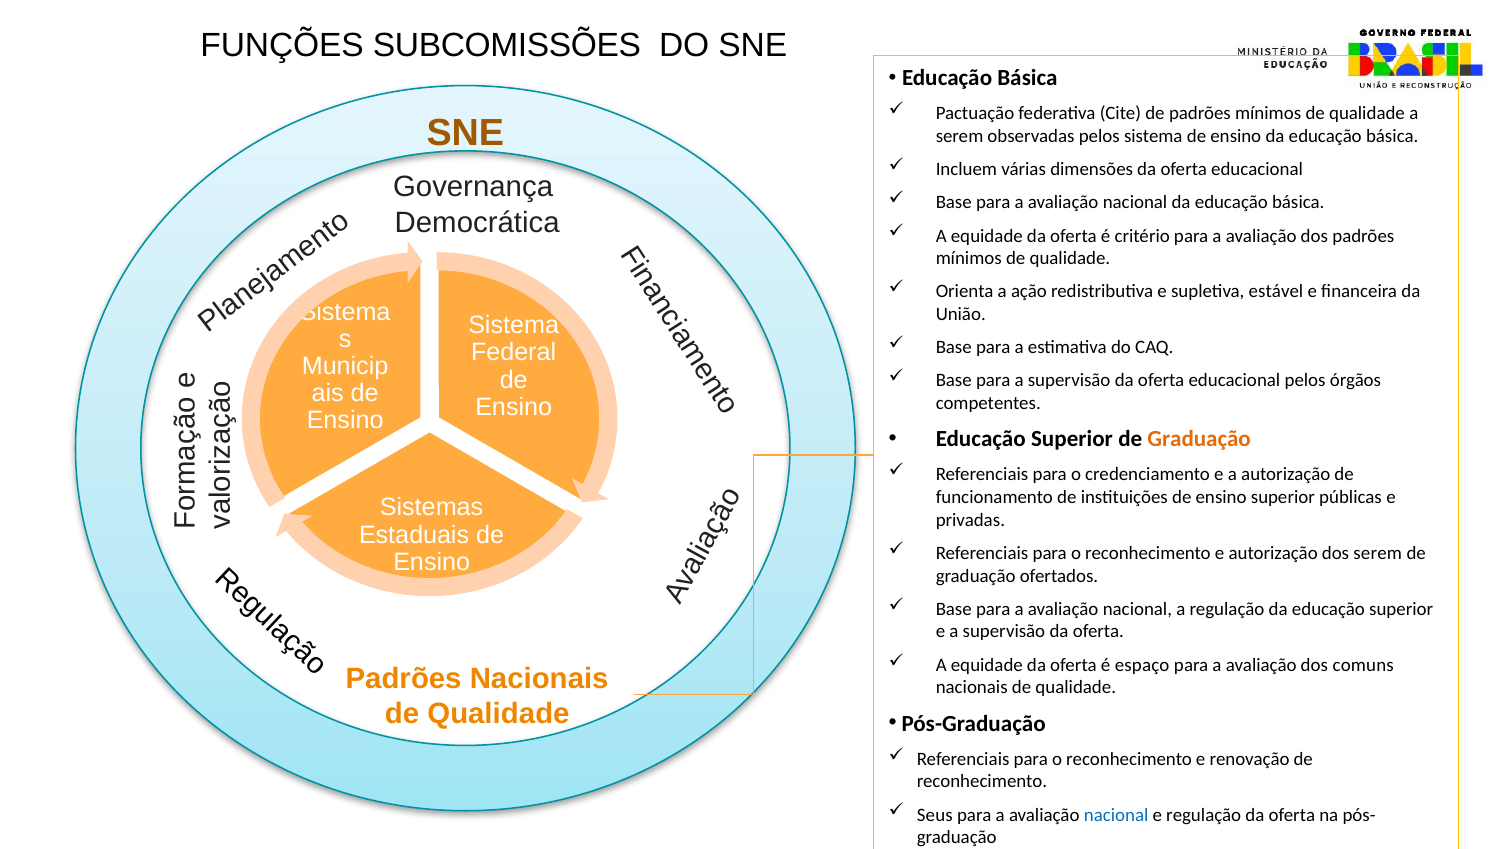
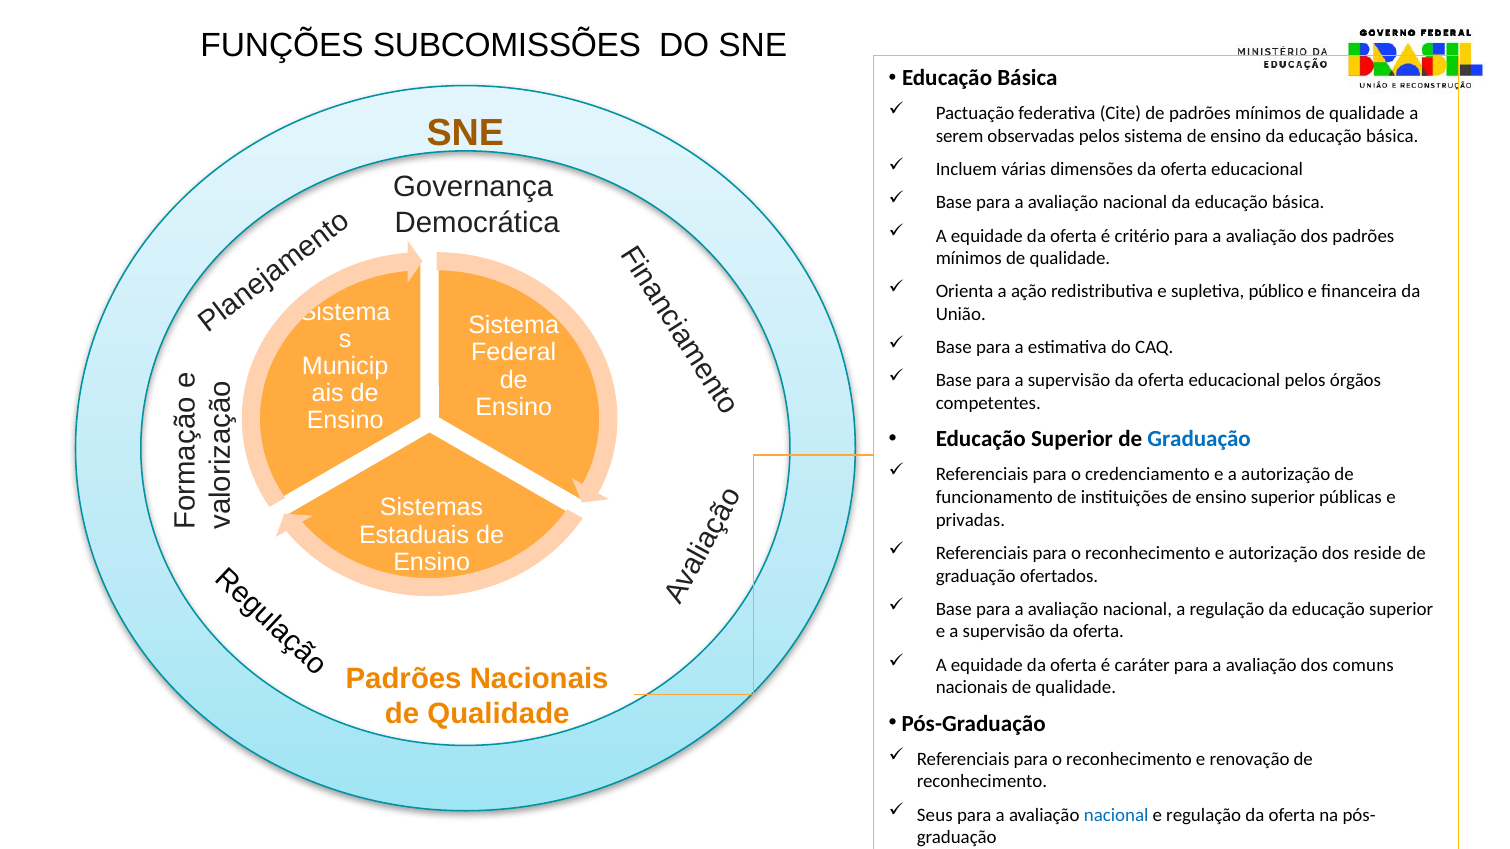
estável: estável -> público
Graduação at (1199, 440) colour: orange -> blue
dos serem: serem -> reside
espaço: espaço -> caráter
